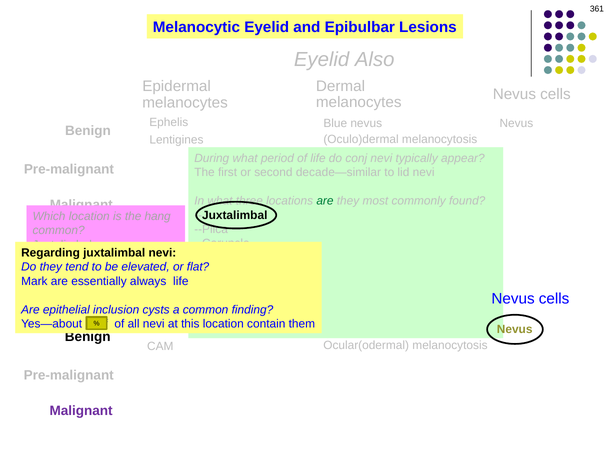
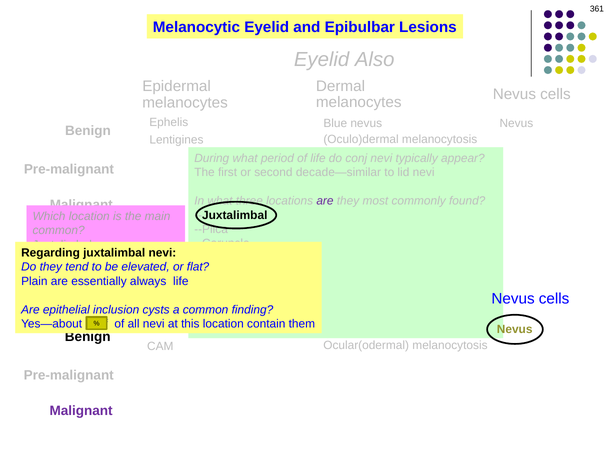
are at (325, 201) colour: green -> purple
hang: hang -> main
Mark: Mark -> Plain
